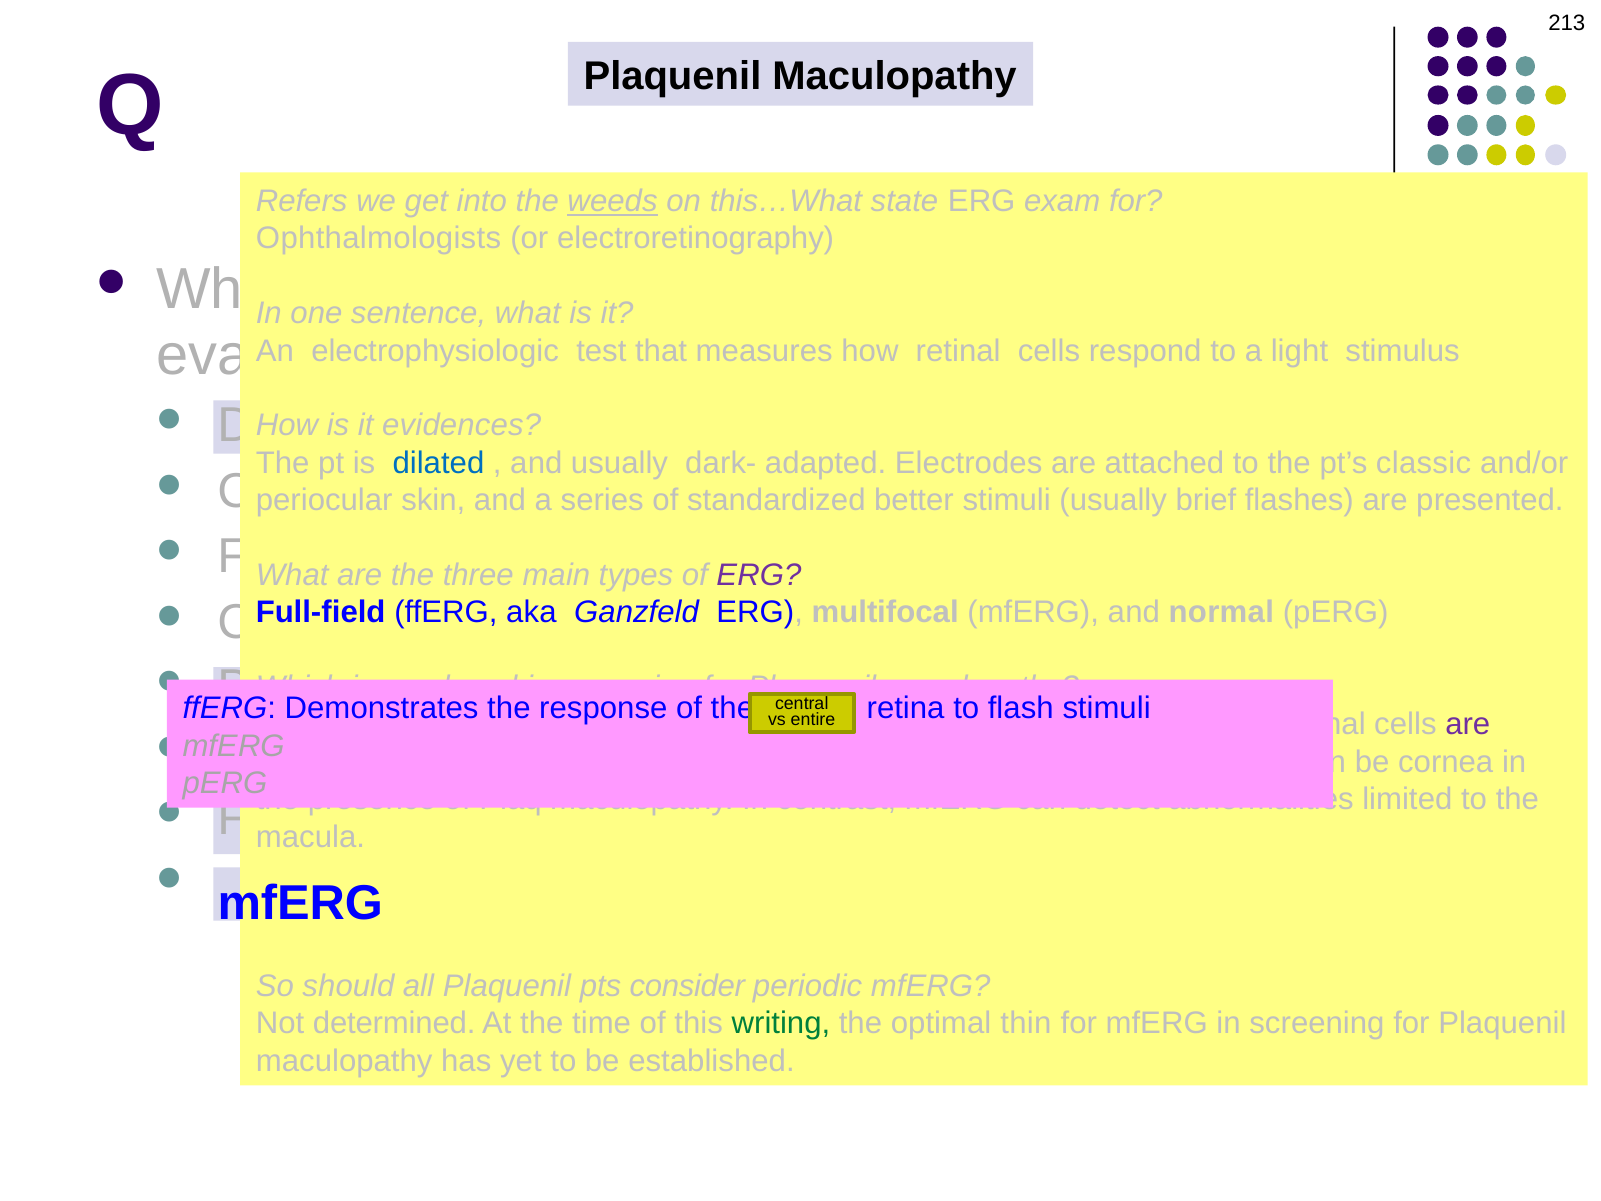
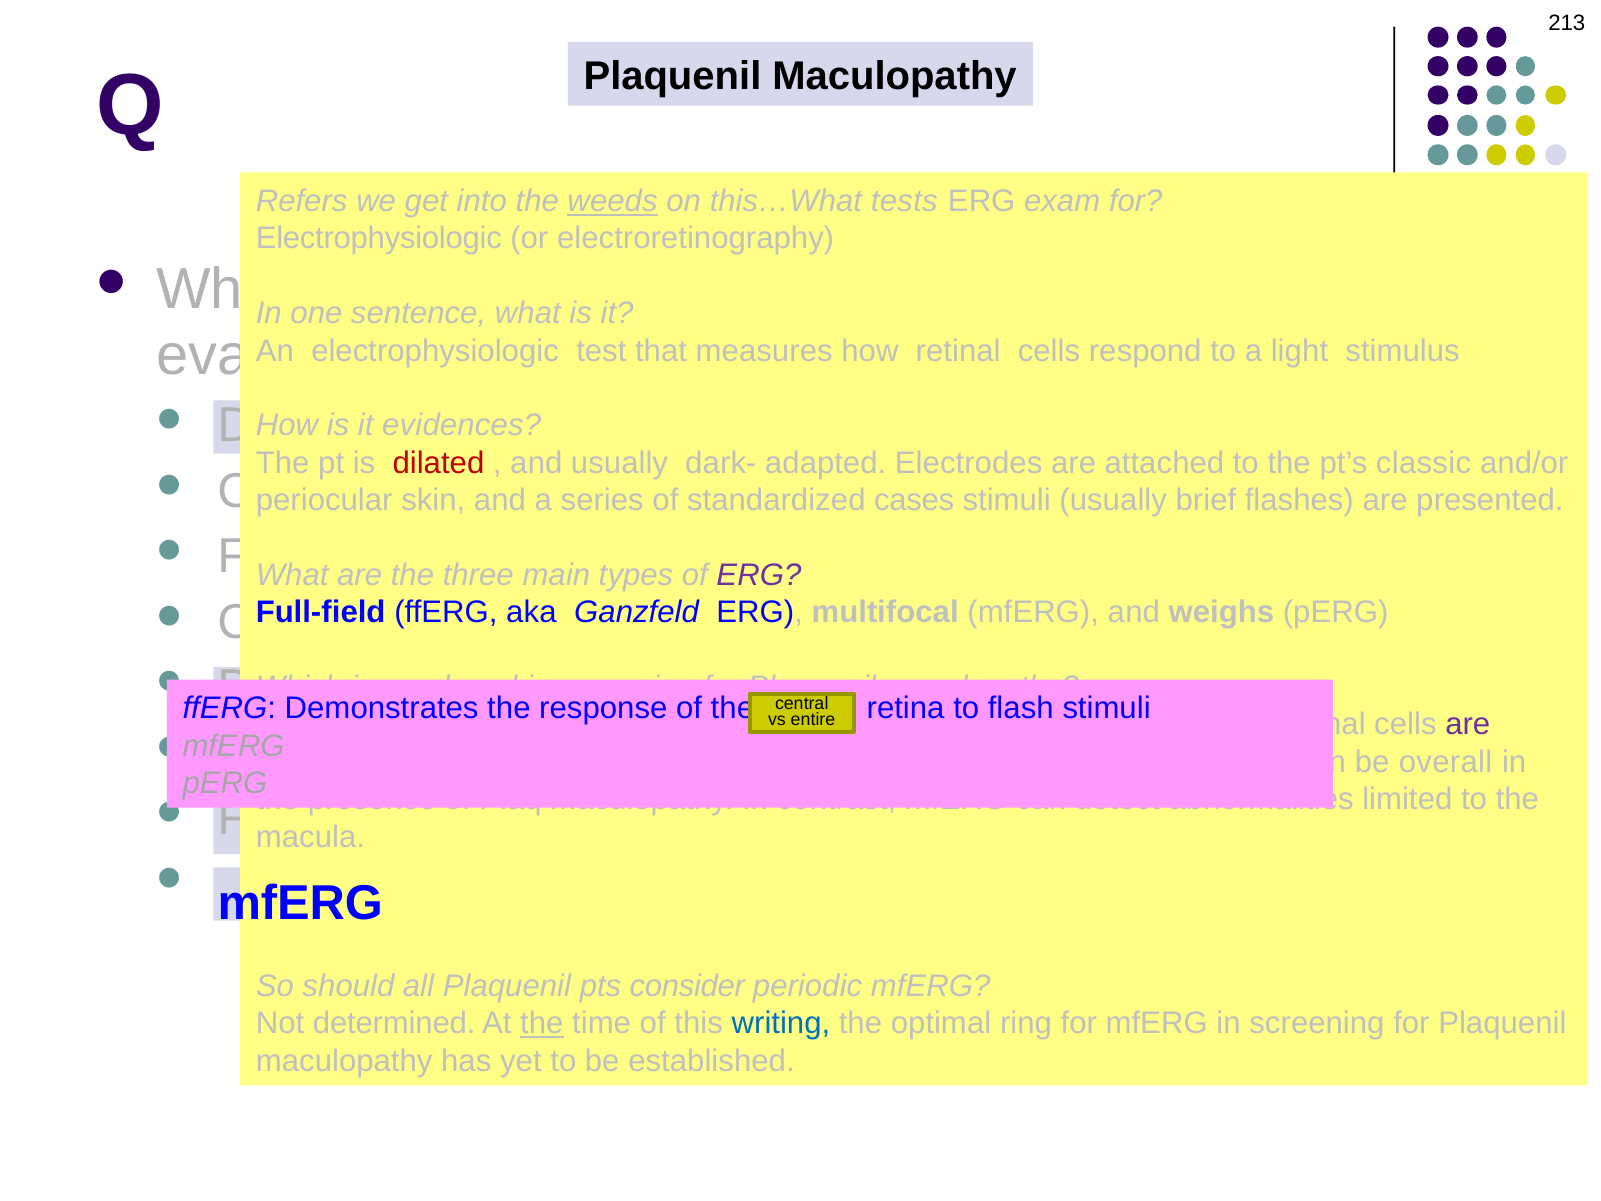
state: state -> tests
Ophthalmologists at (379, 239): Ophthalmologists -> Electrophysiologic
dilated colour: blue -> red
better: better -> cases
normal: normal -> weighs
be cornea: cornea -> overall
the at (542, 1024) underline: none -> present
writing colour: green -> blue
thin: thin -> ring
